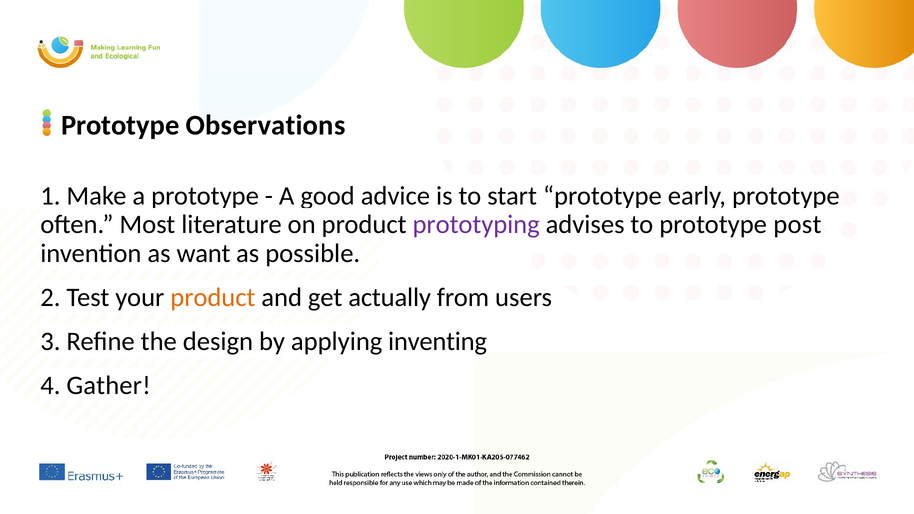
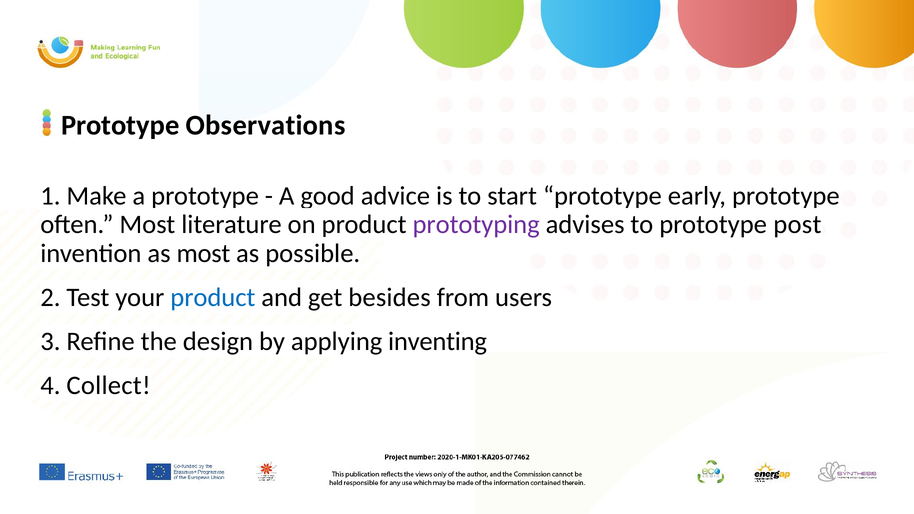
as want: want -> most
product at (213, 297) colour: orange -> blue
actually: actually -> besides
Gather: Gather -> Collect
